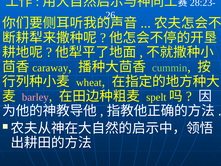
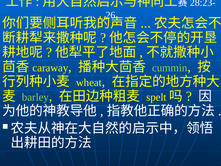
barley colour: pink -> light green
